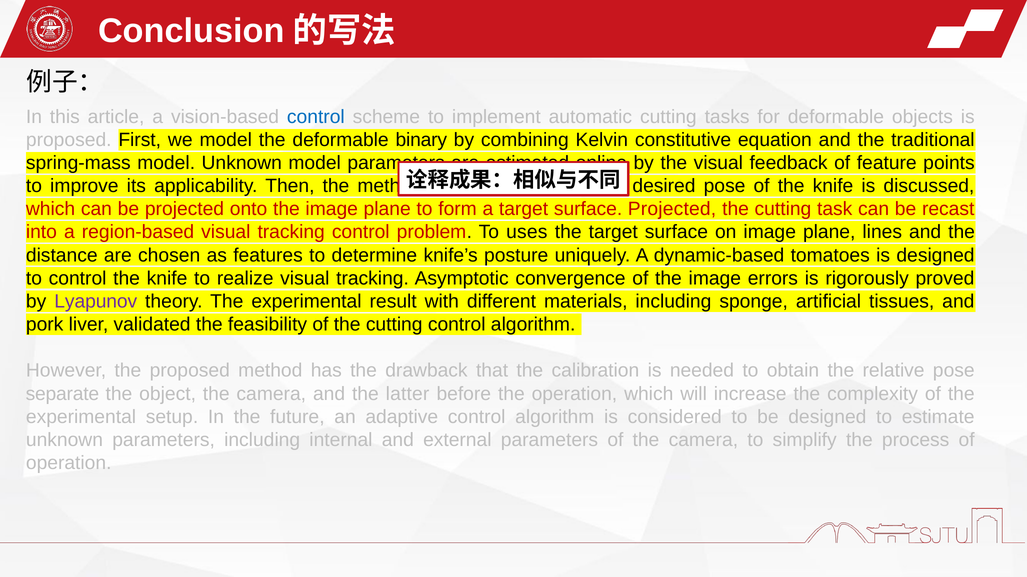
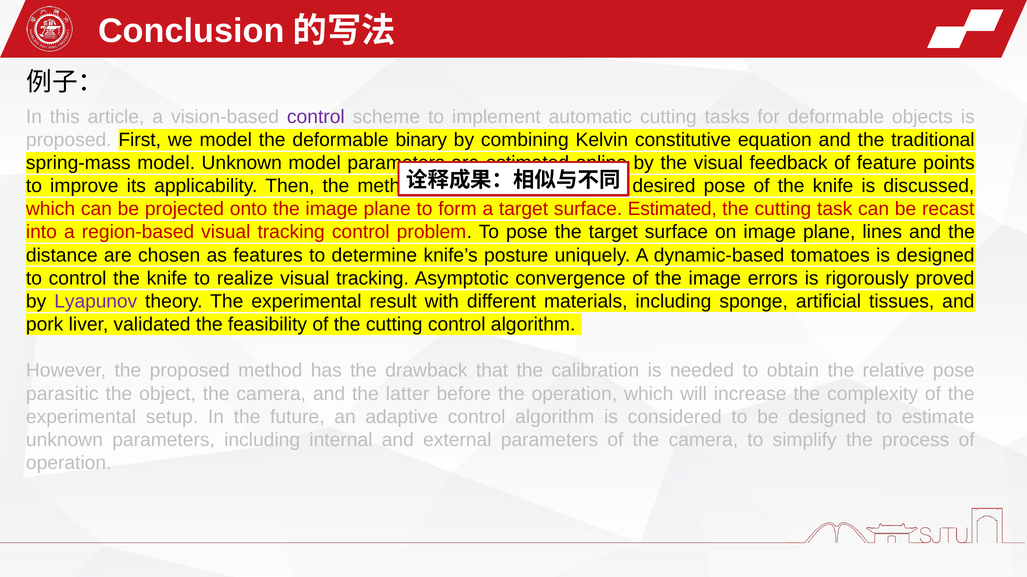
control at (316, 117) colour: blue -> purple
surface Projected: Projected -> Estimated
To uses: uses -> pose
separate: separate -> parasitic
